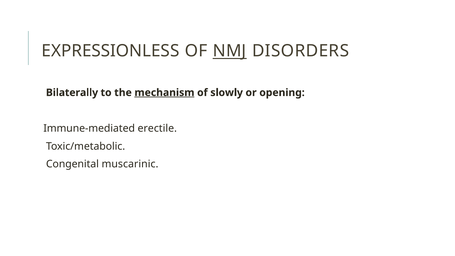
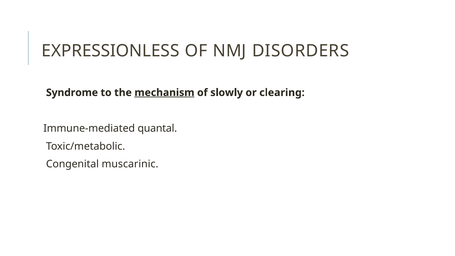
NMJ underline: present -> none
Bilaterally: Bilaterally -> Syndrome
opening: opening -> clearing
erectile: erectile -> quantal
